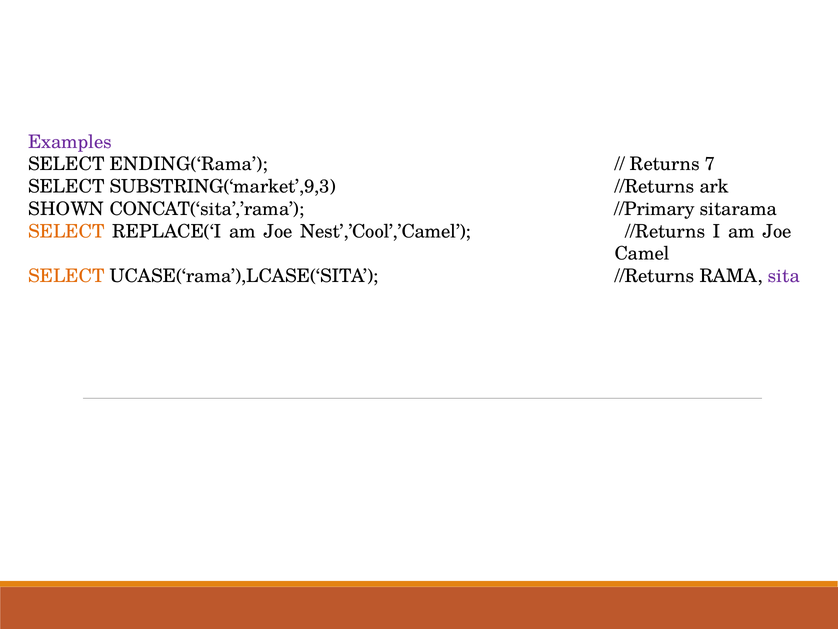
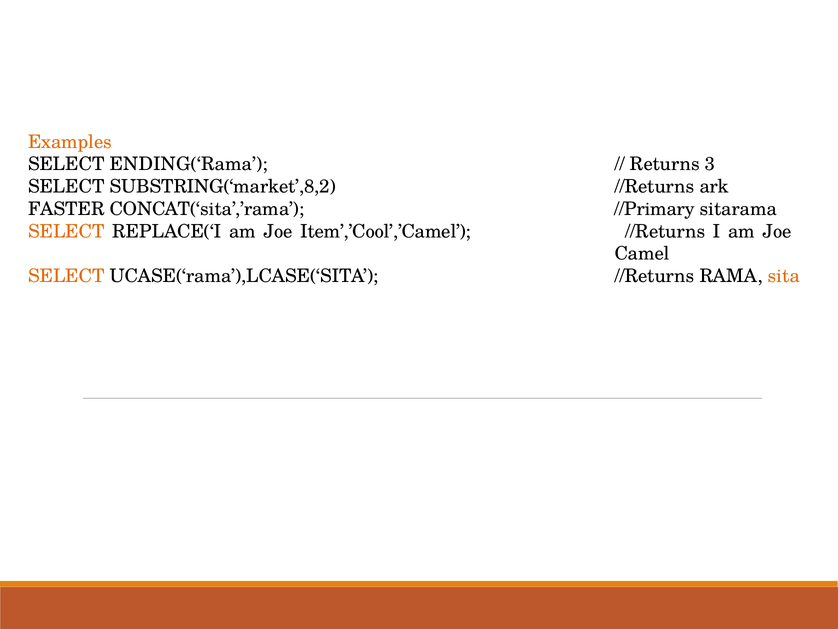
Examples colour: purple -> orange
7: 7 -> 3
SUBSTRING(‘market’,9,3: SUBSTRING(‘market’,9,3 -> SUBSTRING(‘market’,8,2
SHOWN: SHOWN -> FASTER
Nest’,’Cool’,’Camel: Nest’,’Cool’,’Camel -> Item’,’Cool’,’Camel
sita colour: purple -> orange
